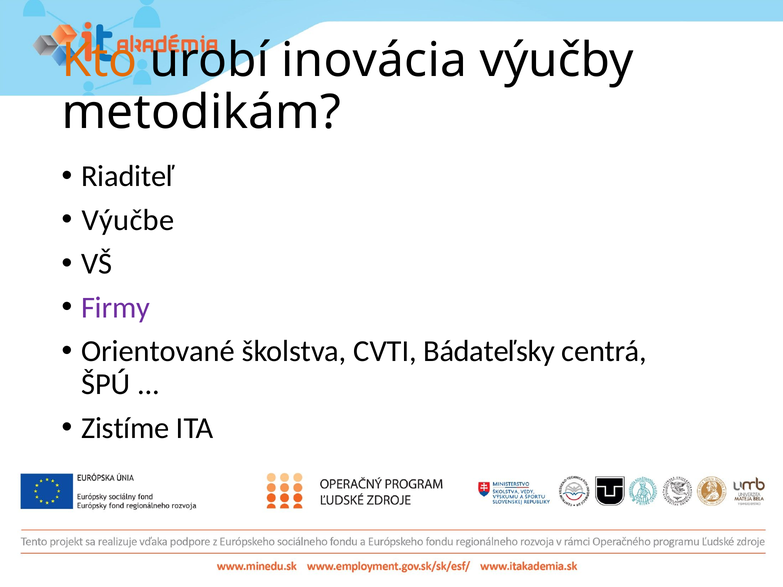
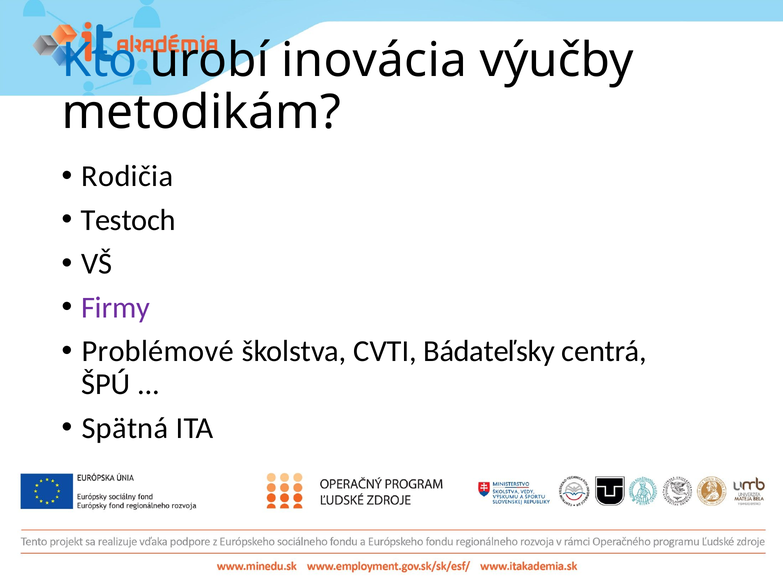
Kto colour: orange -> blue
Riaditeľ: Riaditeľ -> Rodičia
Výučbe: Výučbe -> Testoch
Orientované: Orientované -> Problémové
Zistíme: Zistíme -> Spätná
